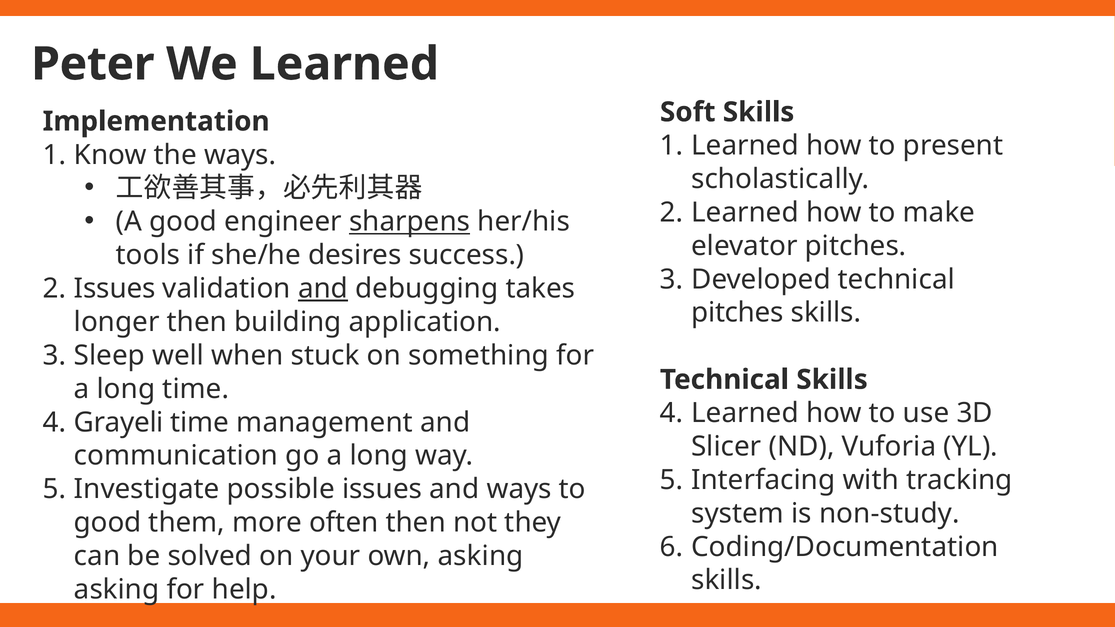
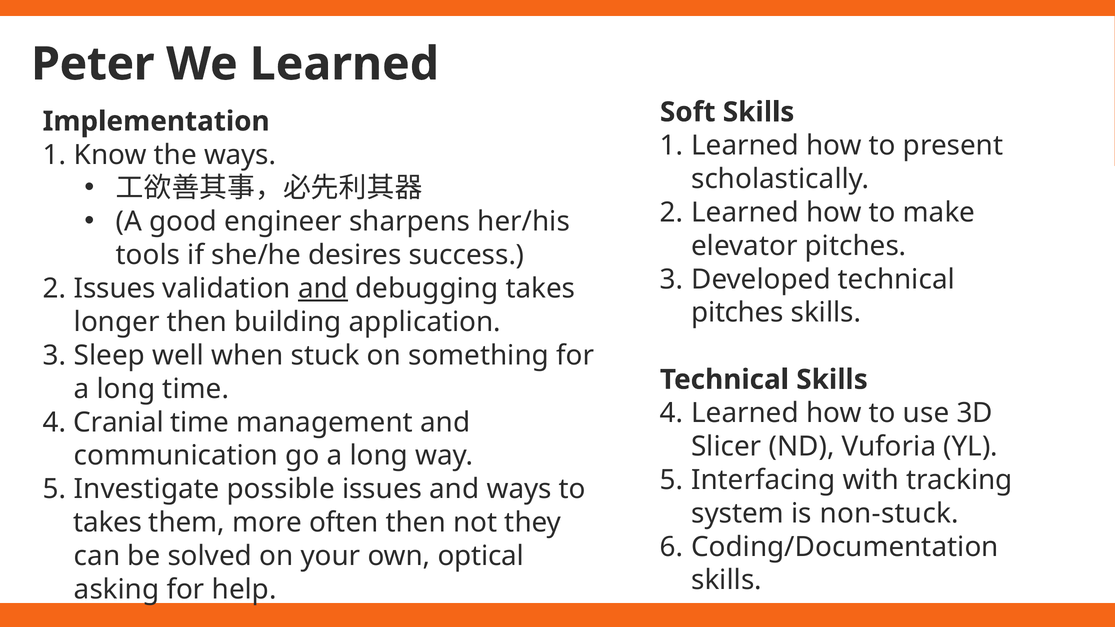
sharpens underline: present -> none
Grayeli: Grayeli -> Cranial
non-study: non-study -> non-stuck
good at (108, 523): good -> takes
own asking: asking -> optical
